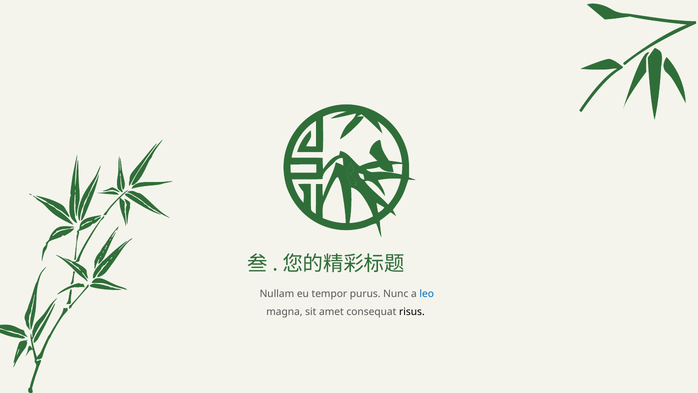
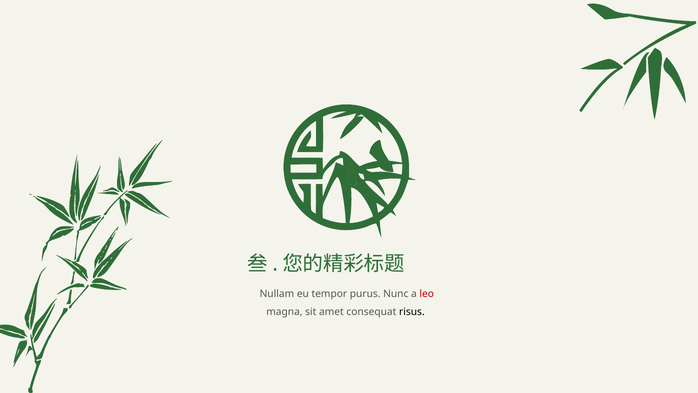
leo colour: blue -> red
